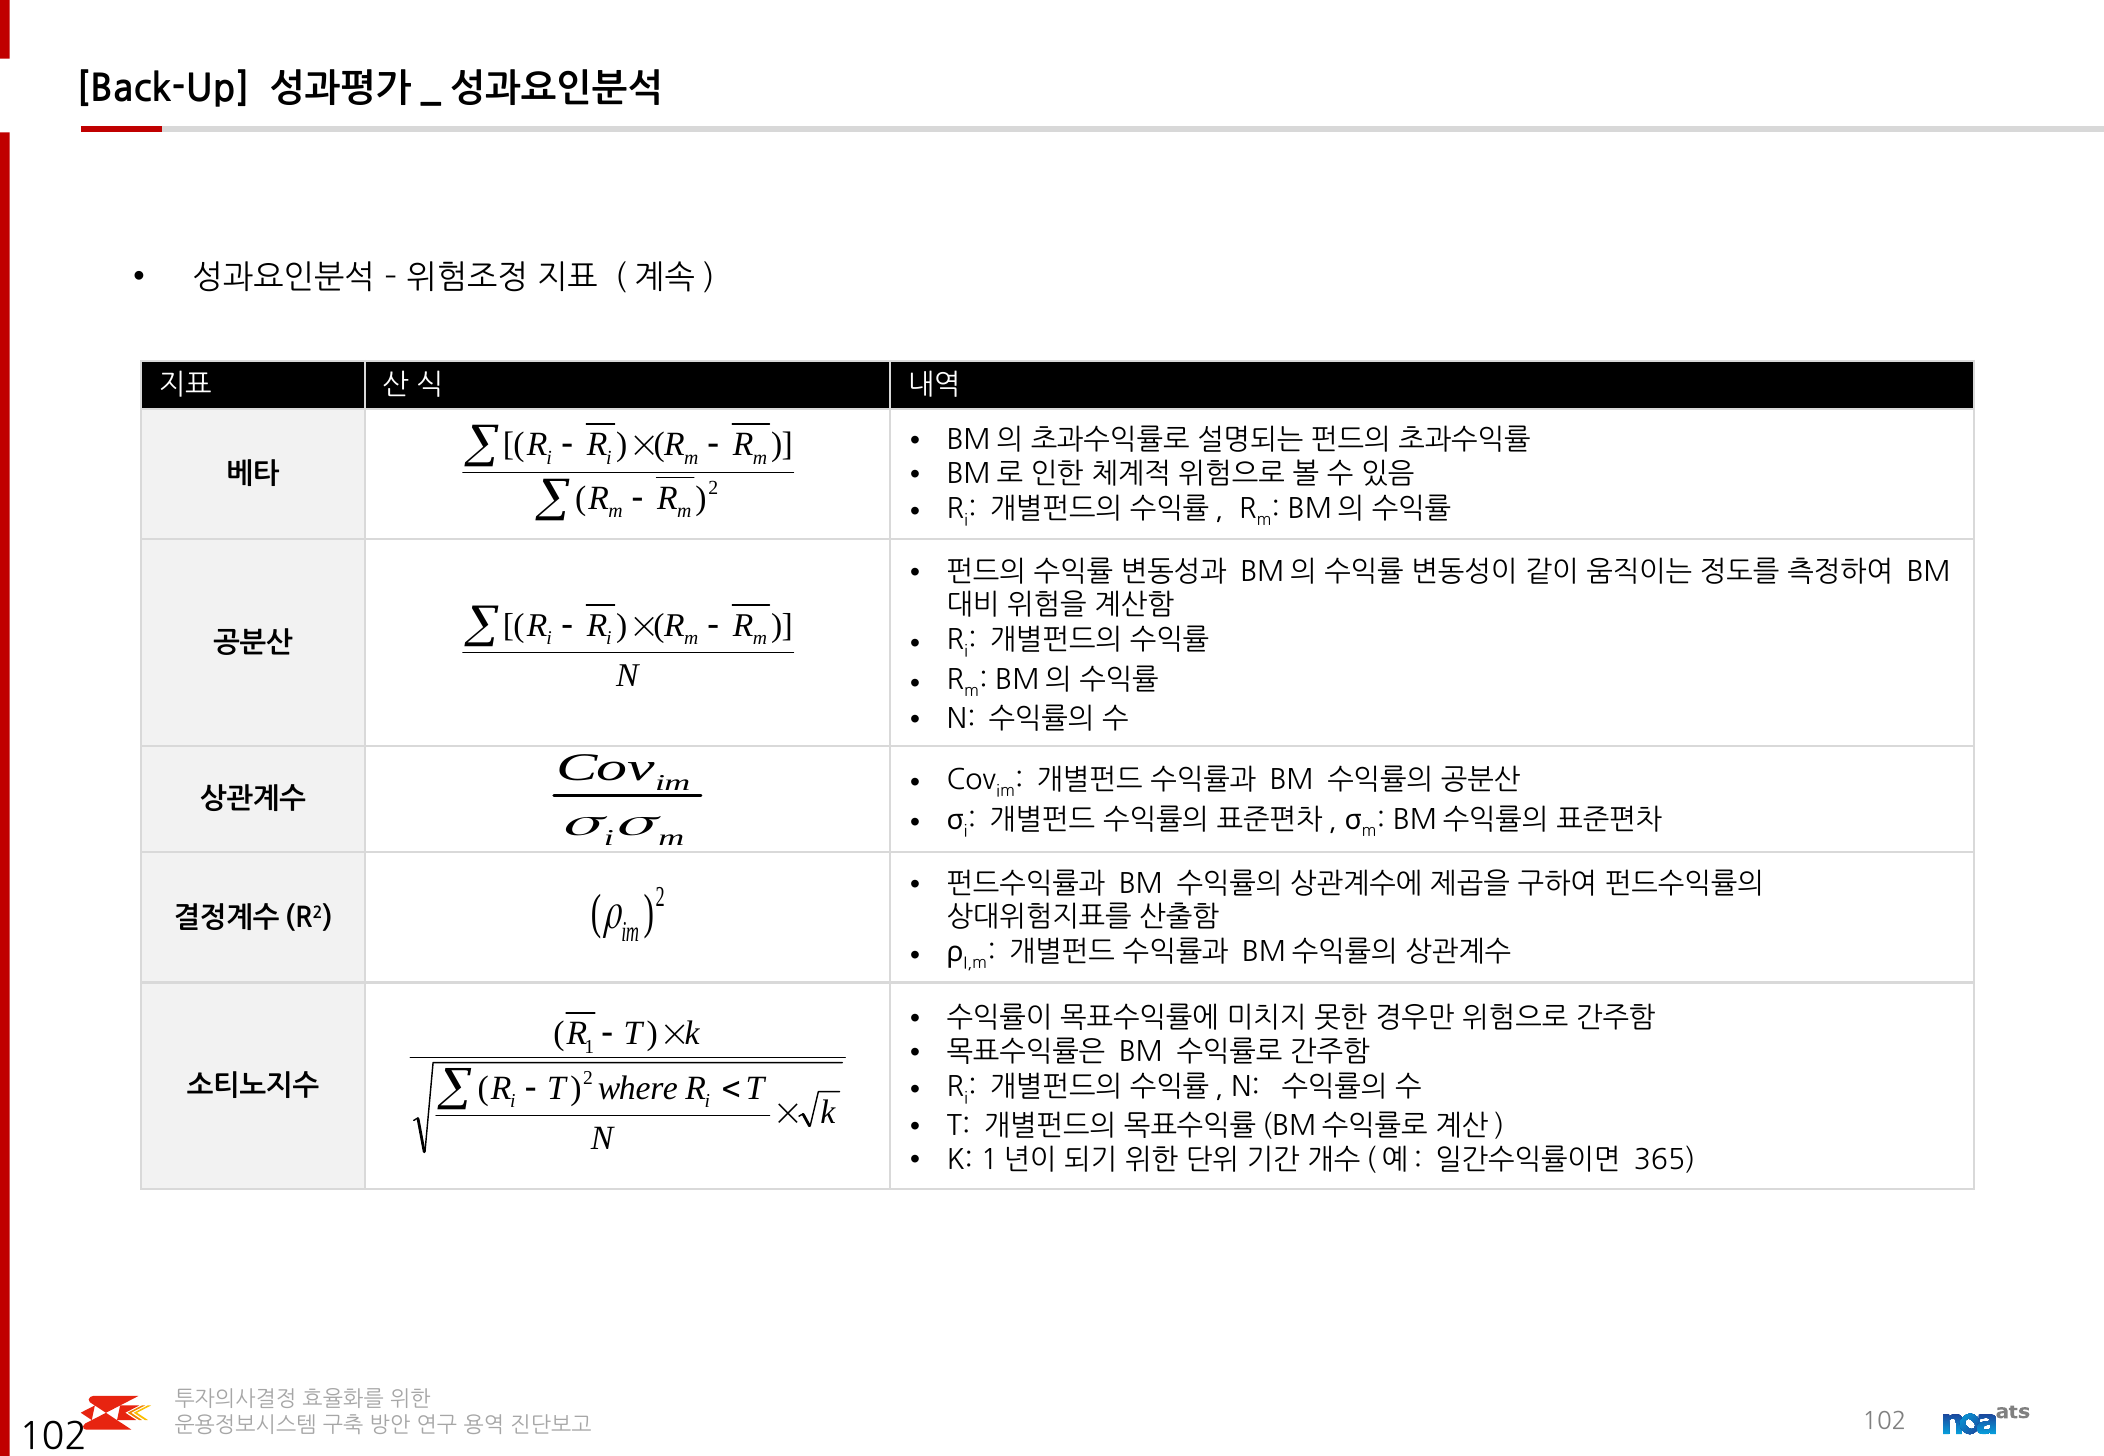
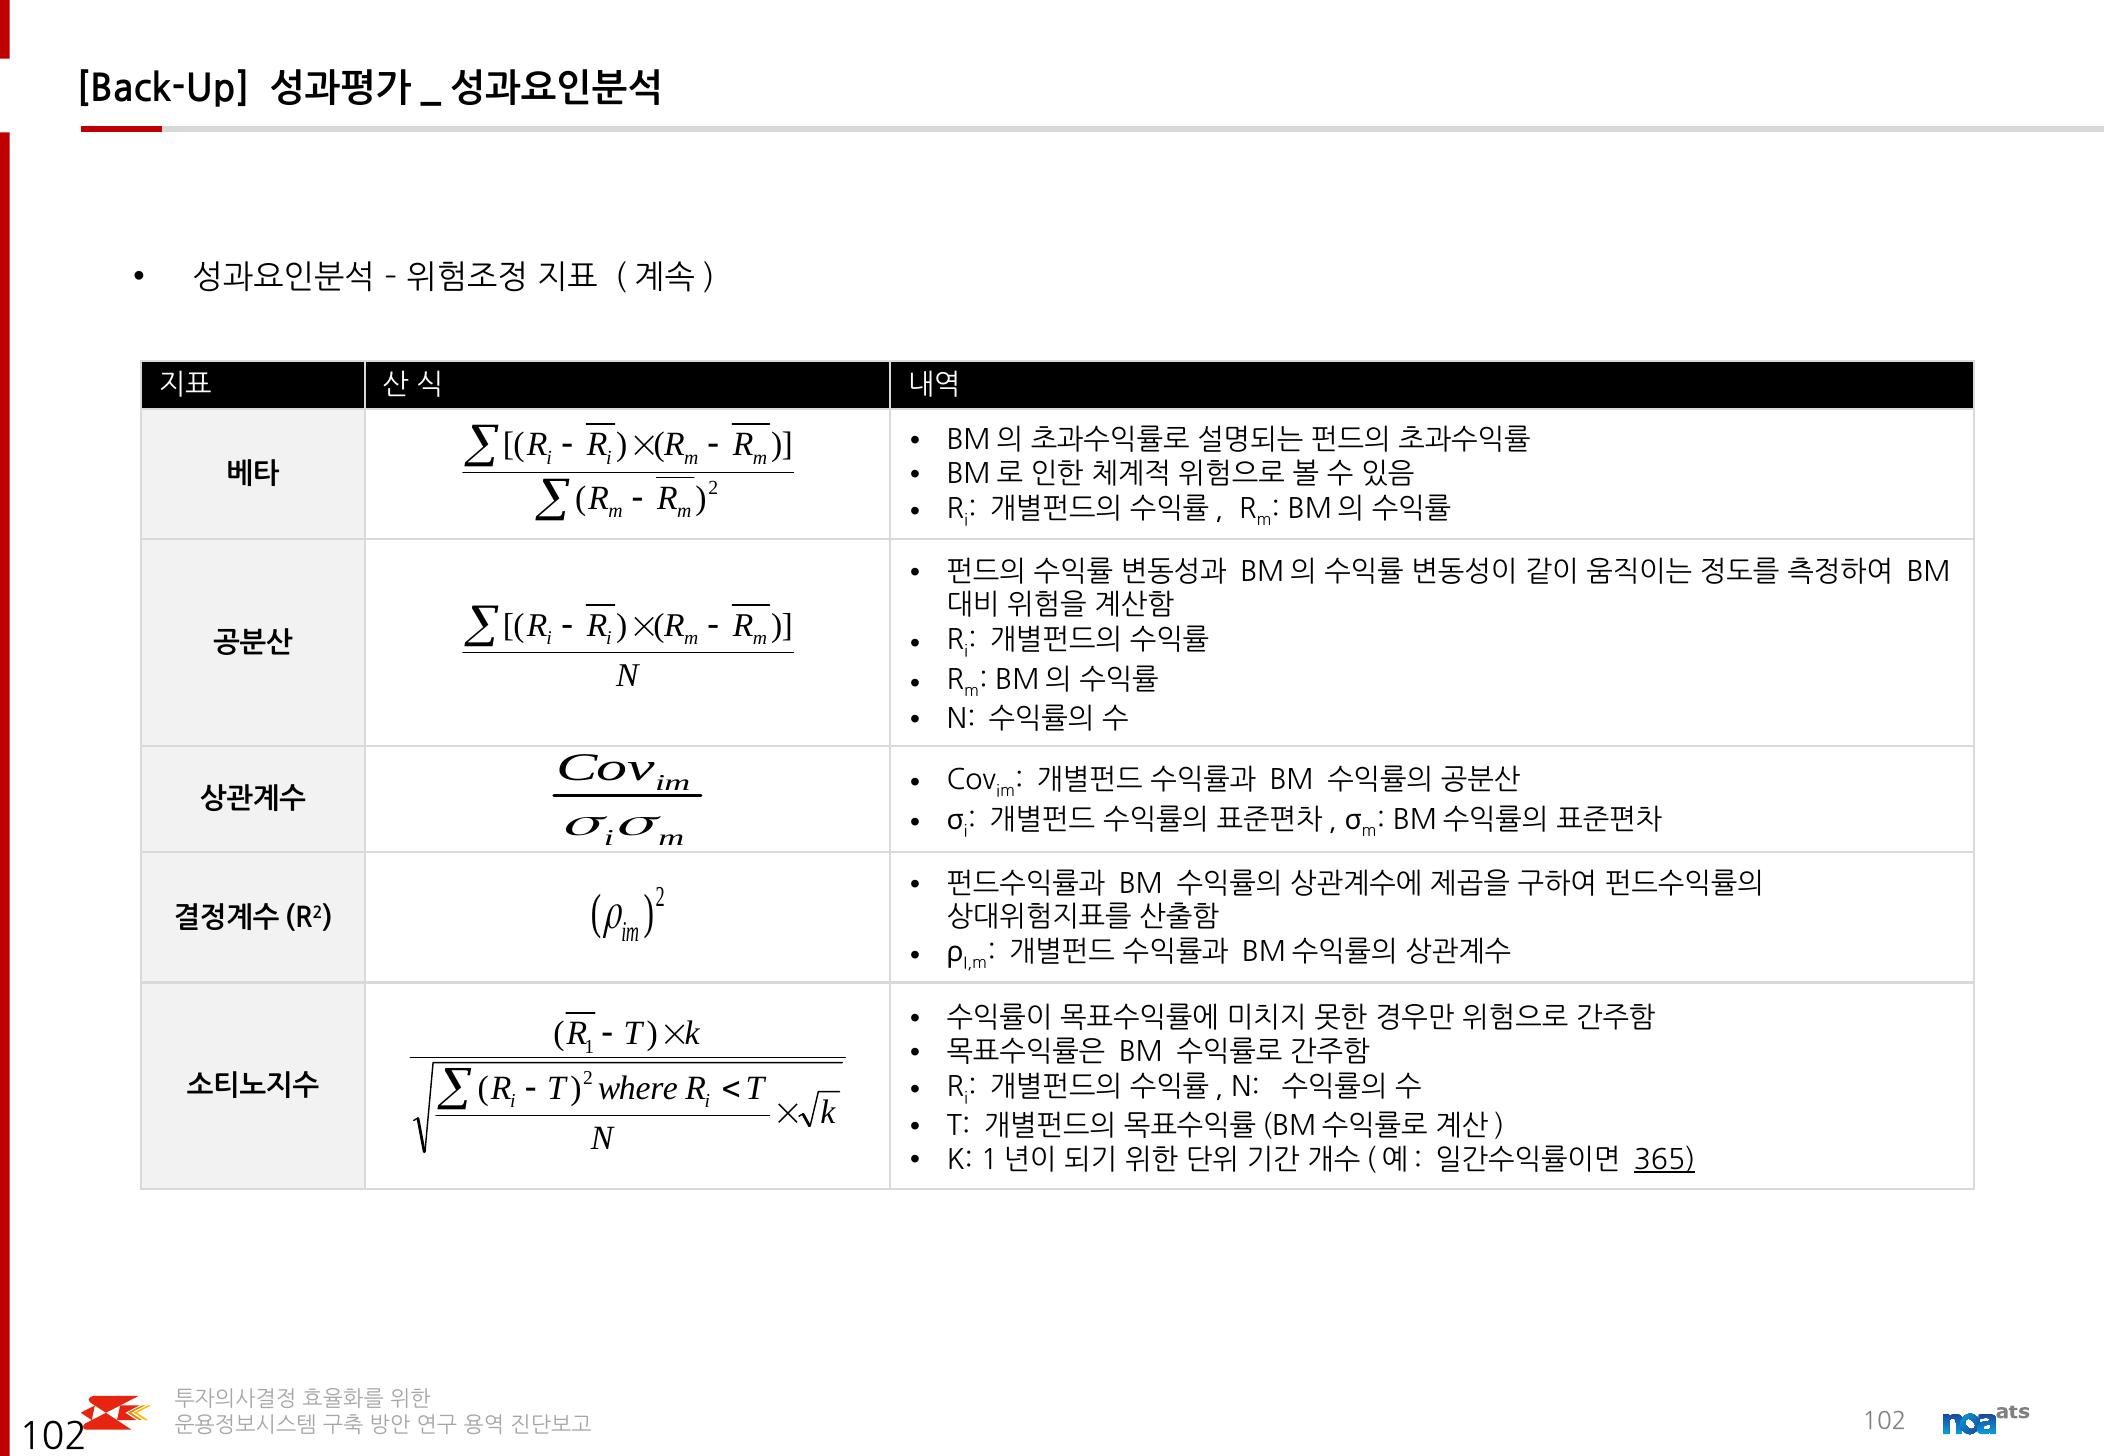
365 underline: none -> present
